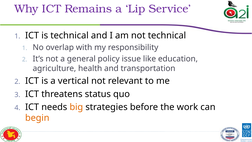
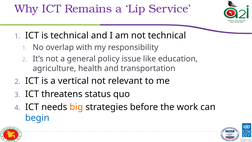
begin colour: orange -> blue
